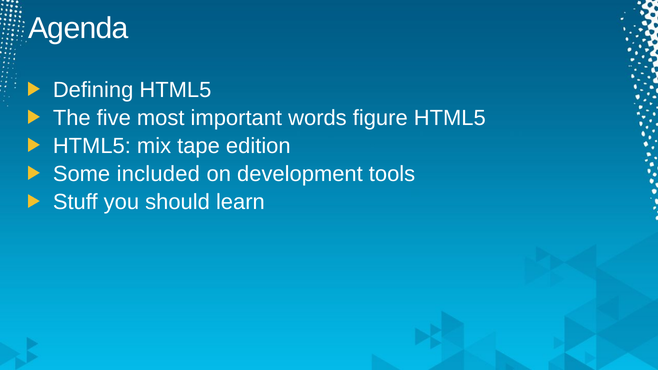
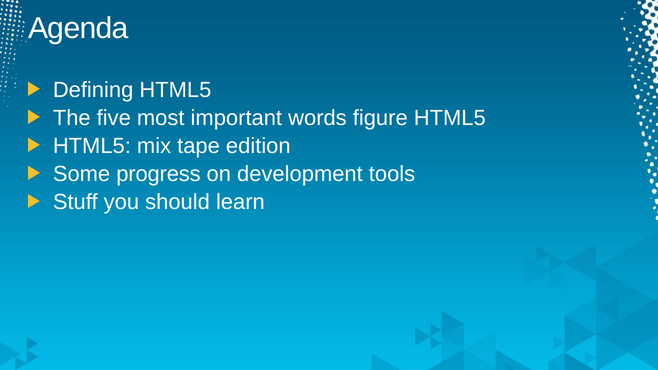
included: included -> progress
